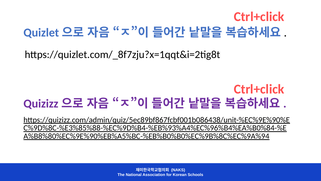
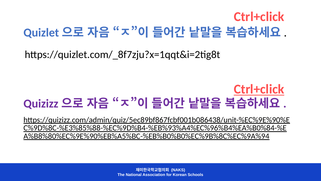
Ctrl+click at (259, 89) underline: none -> present
